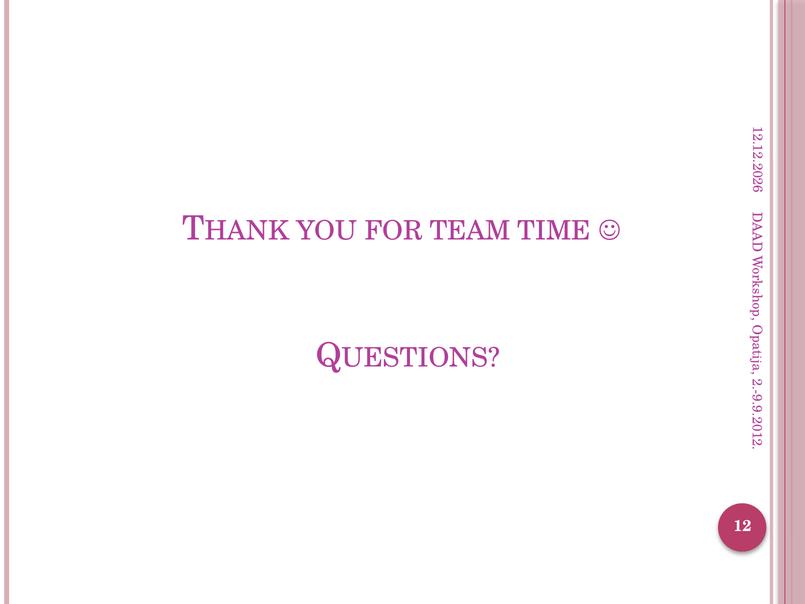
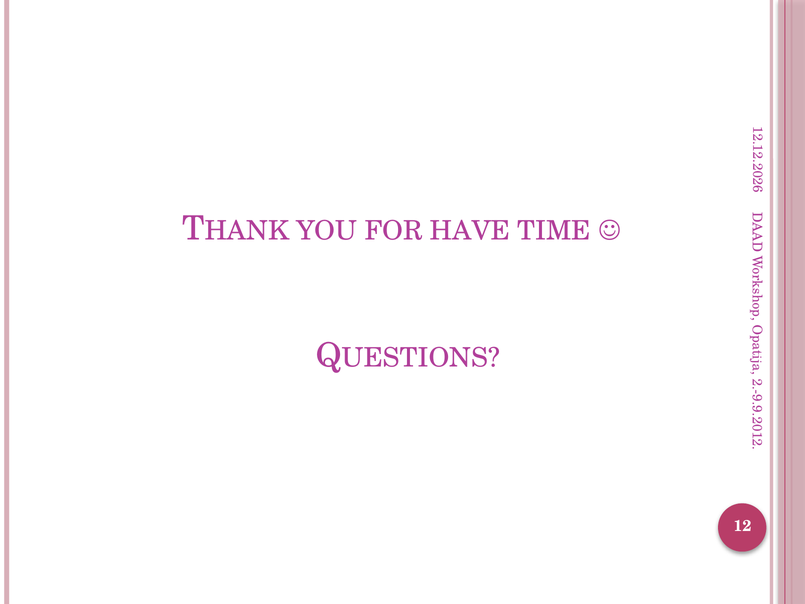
TEAM: TEAM -> HAVE
